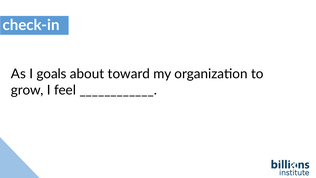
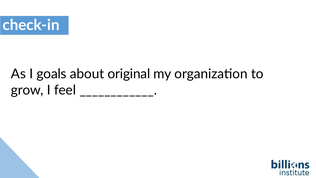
toward: toward -> original
